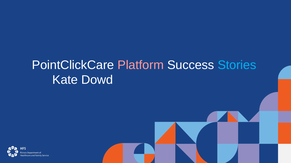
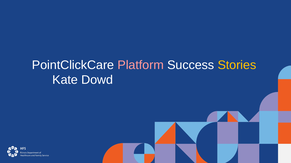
Stories colour: light blue -> yellow
